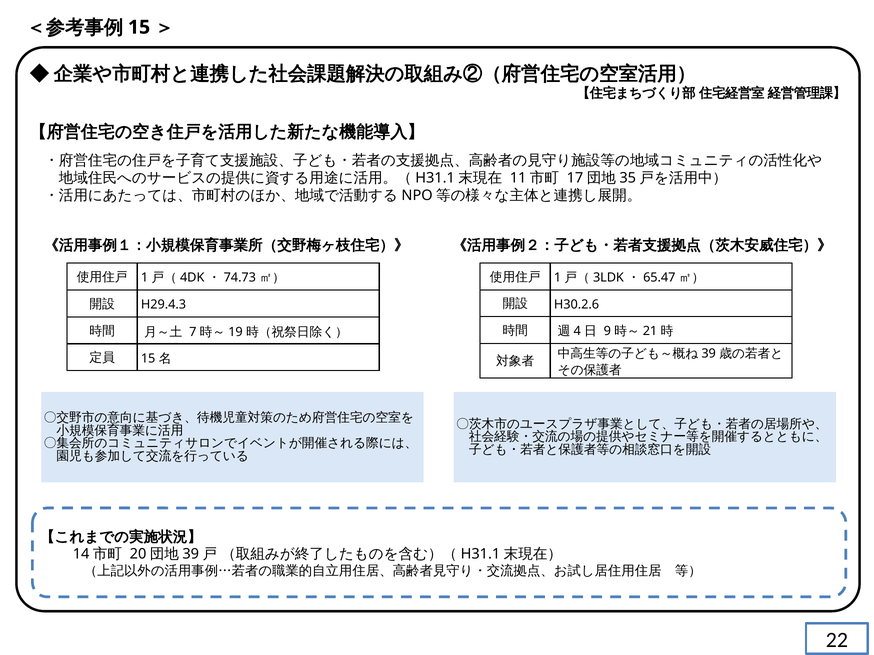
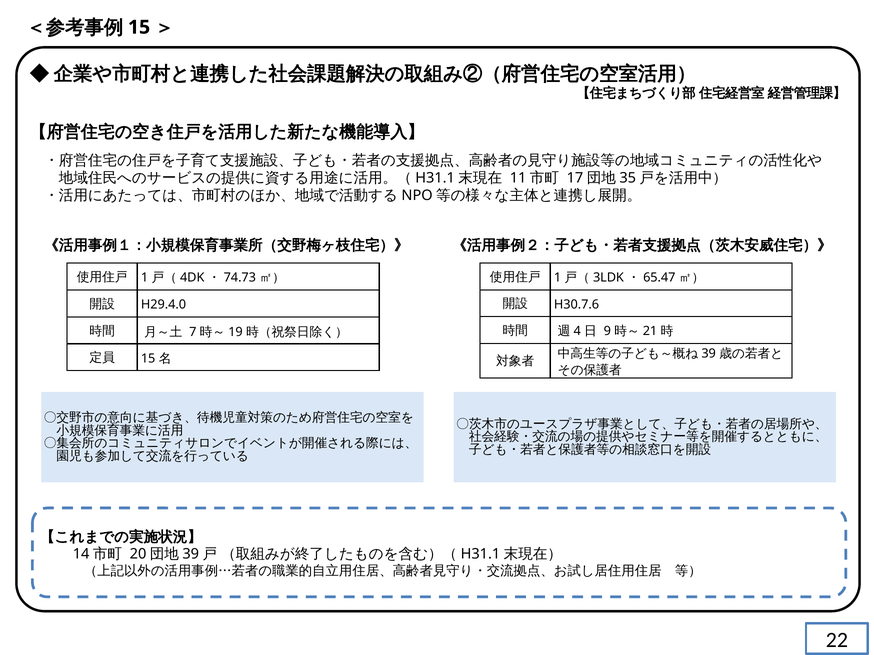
H30.2.6: H30.2.6 -> H30.7.6
H29.4.3: H29.4.3 -> H29.4.0
